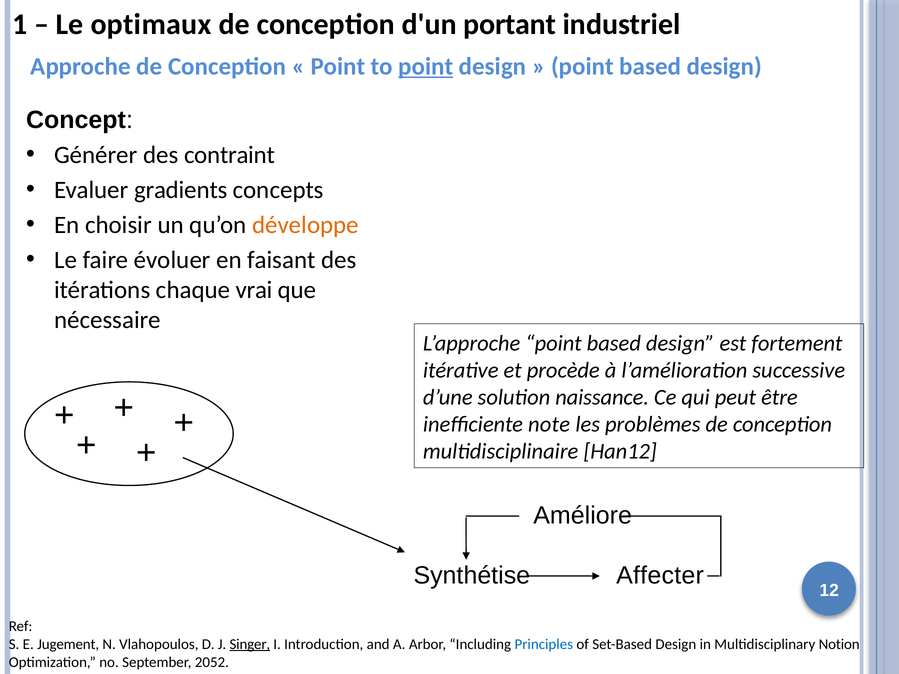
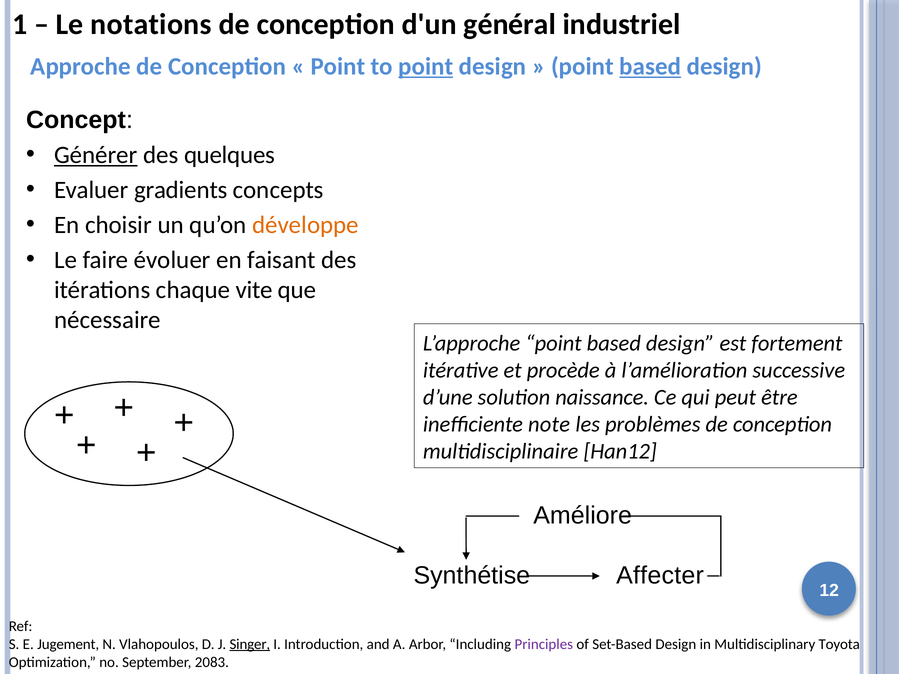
optimaux: optimaux -> notations
portant: portant -> général
based at (650, 67) underline: none -> present
Générer underline: none -> present
contraint: contraint -> quelques
vrai: vrai -> vite
Principles colour: blue -> purple
Notion: Notion -> Toyota
2052: 2052 -> 2083
